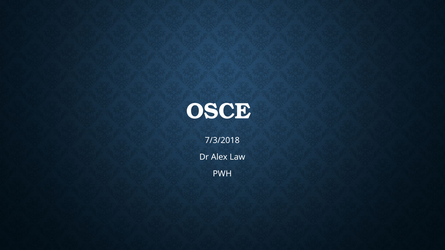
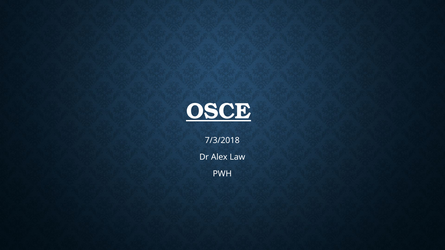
OSCE underline: none -> present
